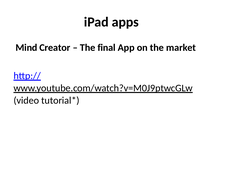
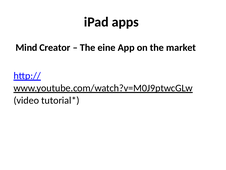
final: final -> eine
